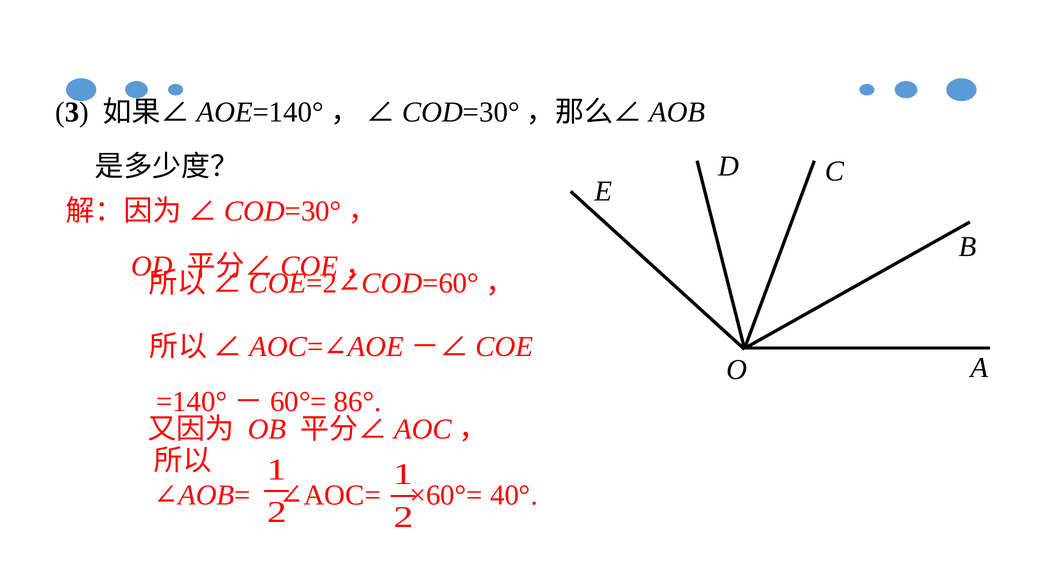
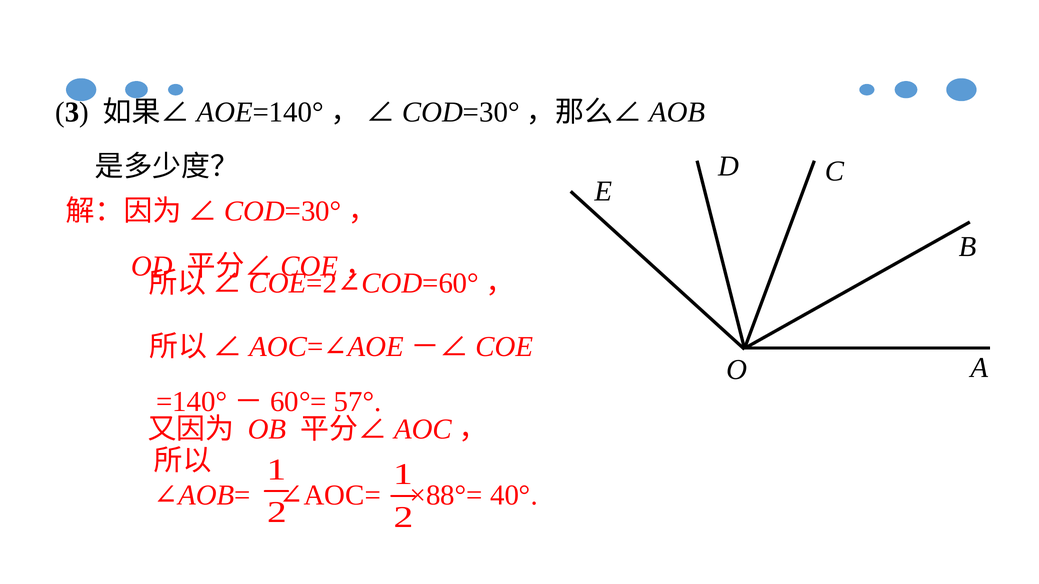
86°: 86° -> 57°
×60°=: ×60°= -> ×88°=
